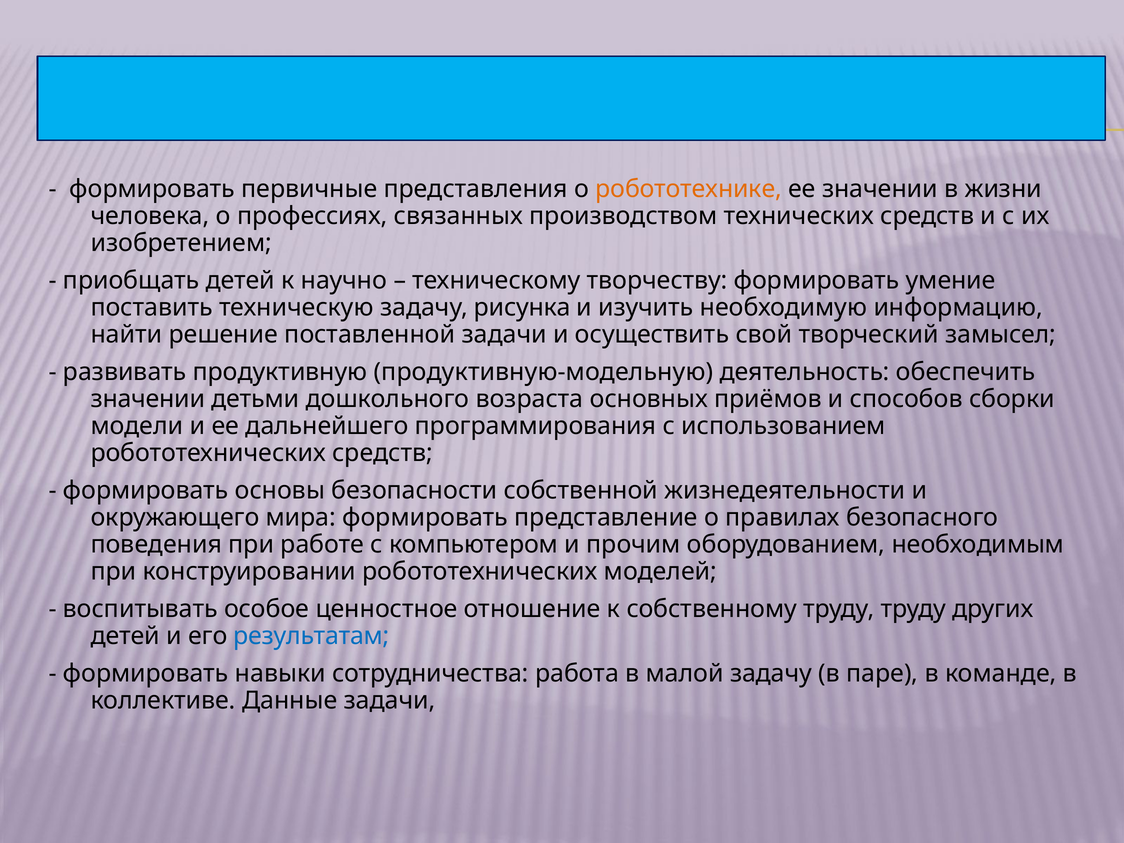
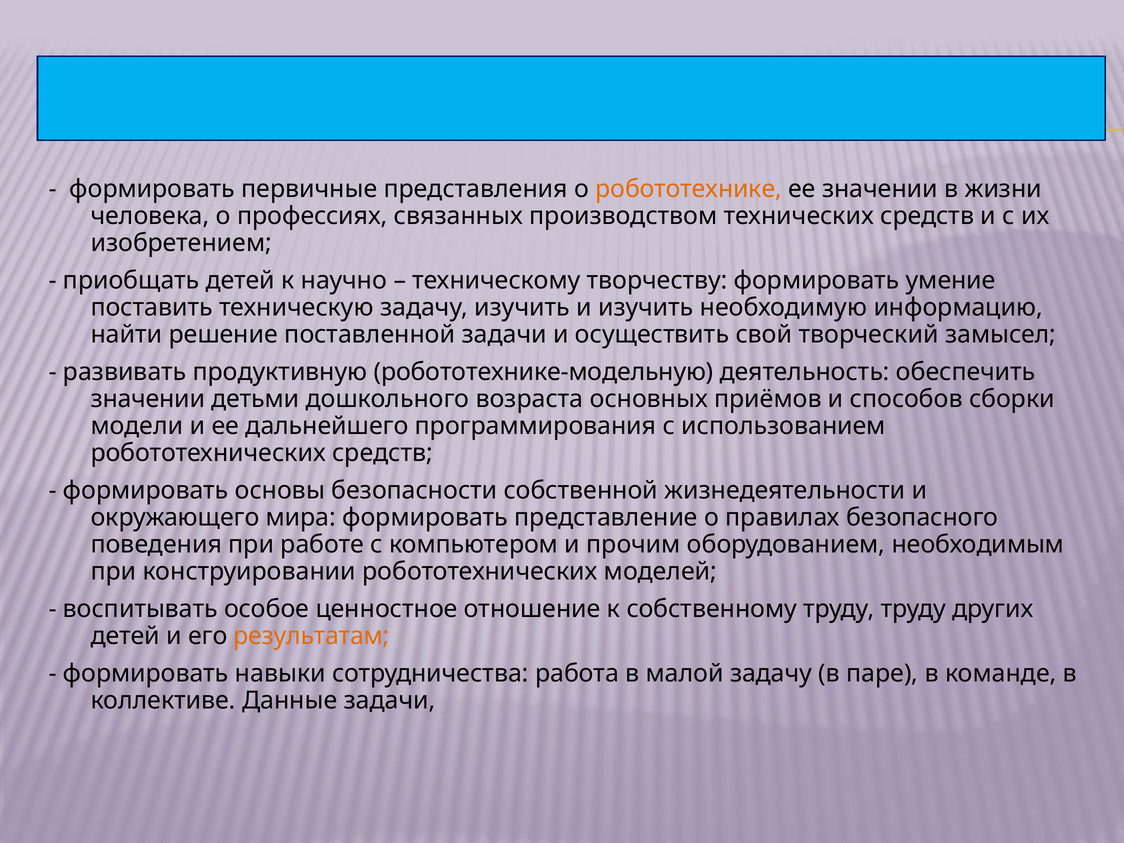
задачу рисунка: рисунка -> изучить
продуктивную-модельную: продуктивную-модельную -> робототехнике-модельную
результатам colour: blue -> orange
